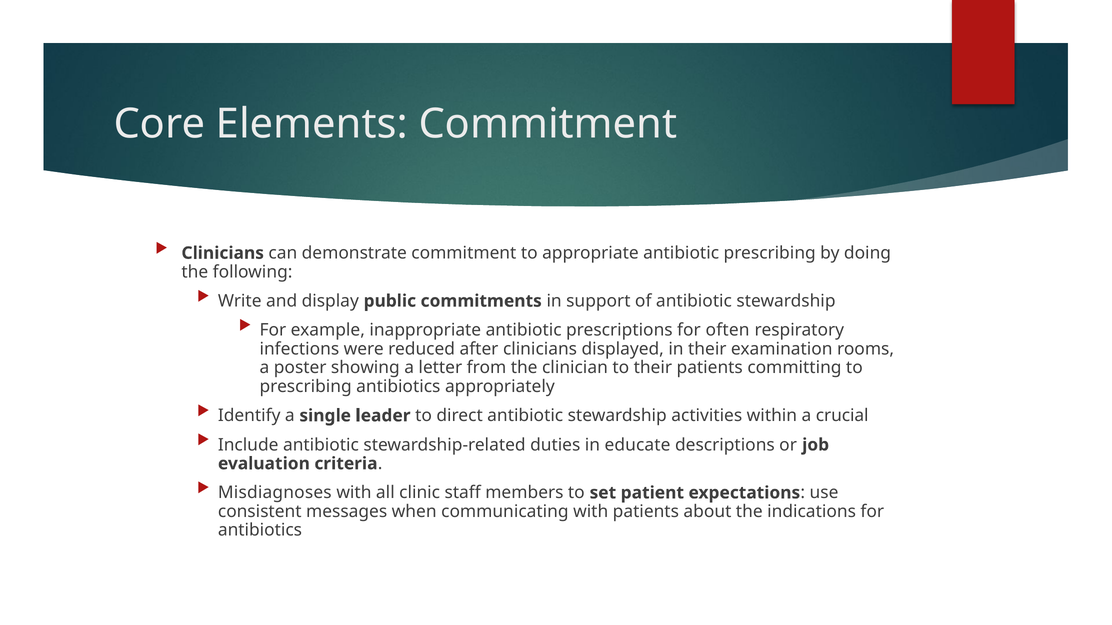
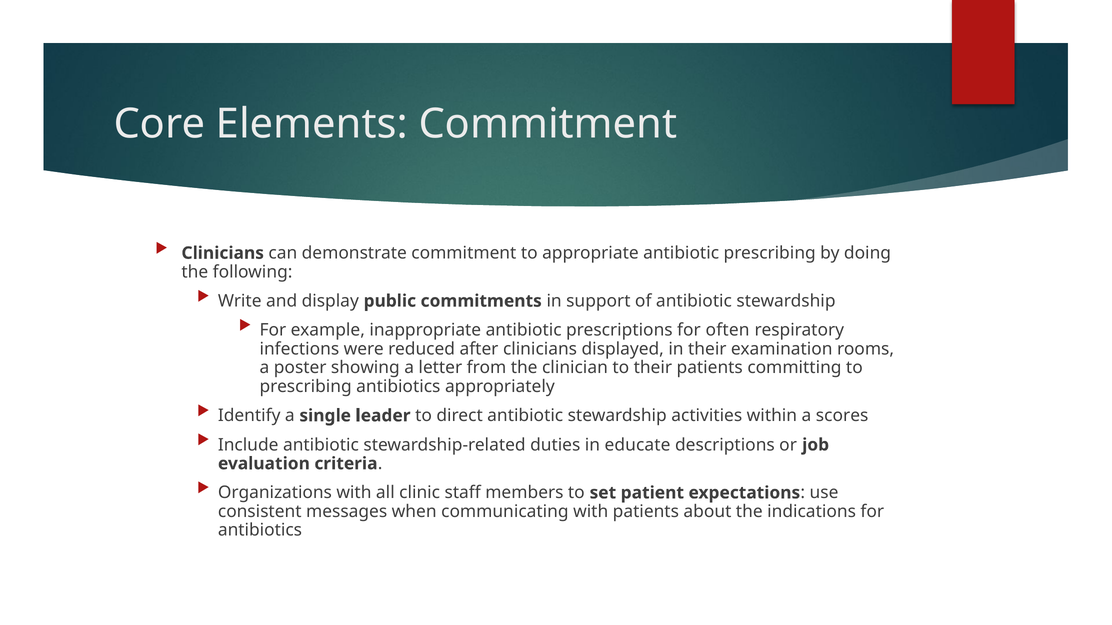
crucial: crucial -> scores
Misdiagnoses: Misdiagnoses -> Organizations
